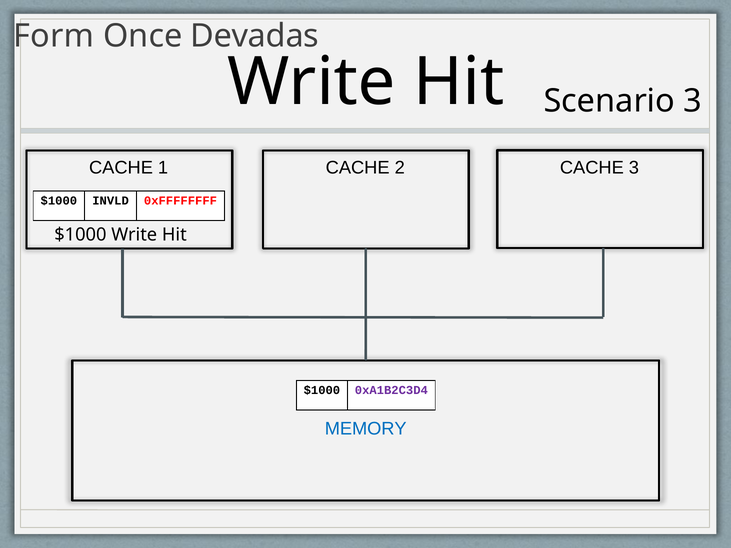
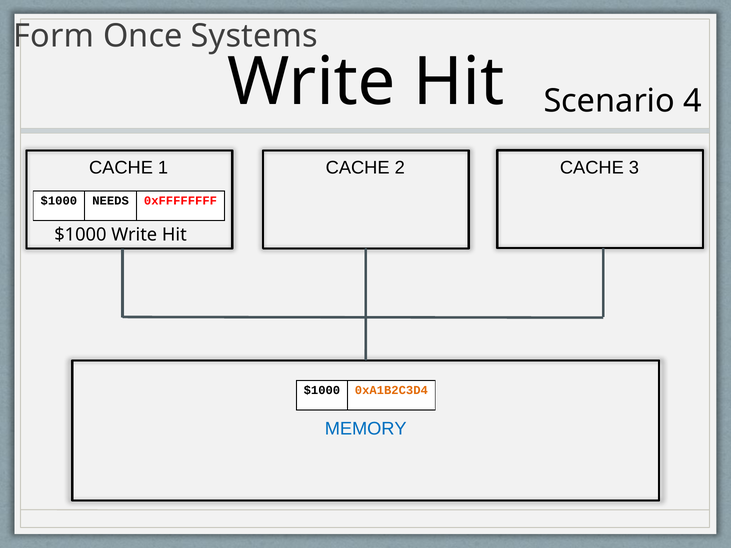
Devadas: Devadas -> Systems
Scenario 3: 3 -> 4
INVLD: INVLD -> NEEDS
0xA1B2C3D4 colour: purple -> orange
